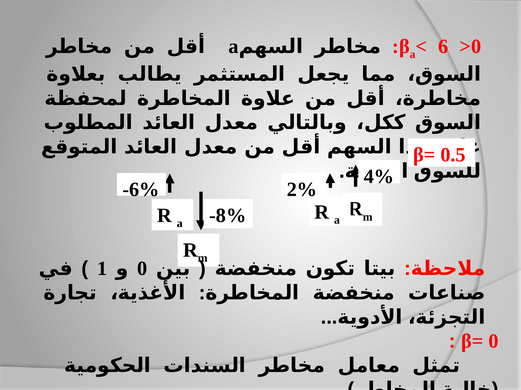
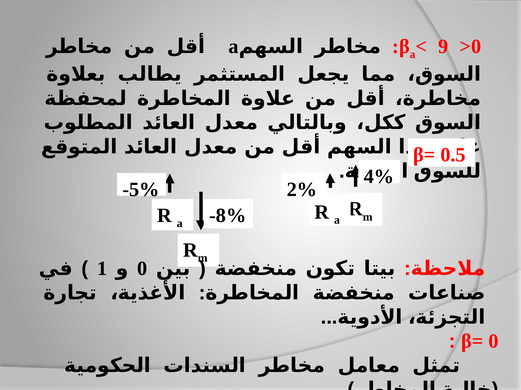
6: 6 -> 9
-6%: -6% -> -5%
